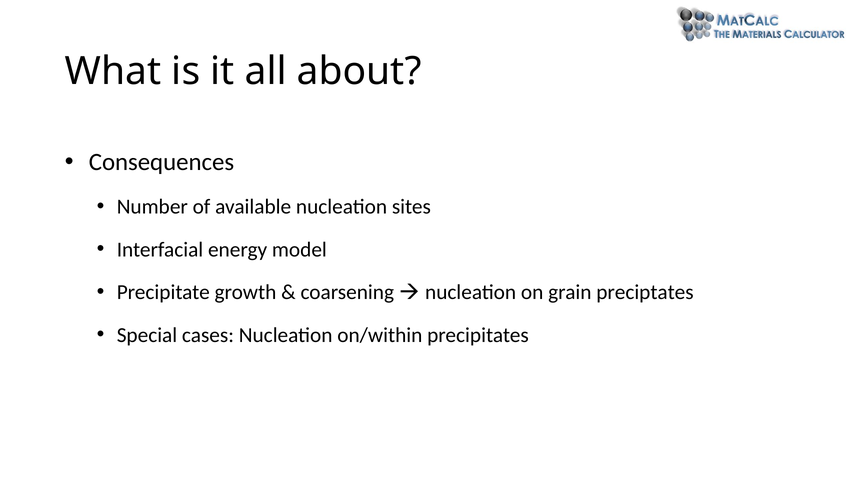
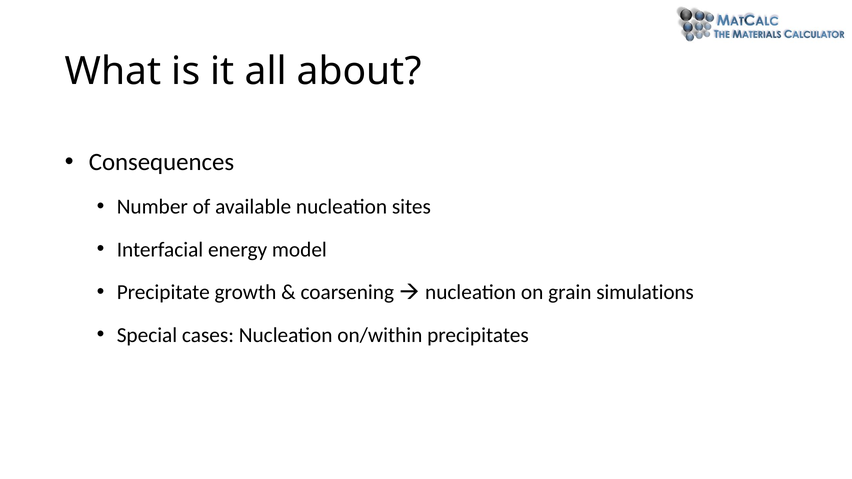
preciptates: preciptates -> simulations
